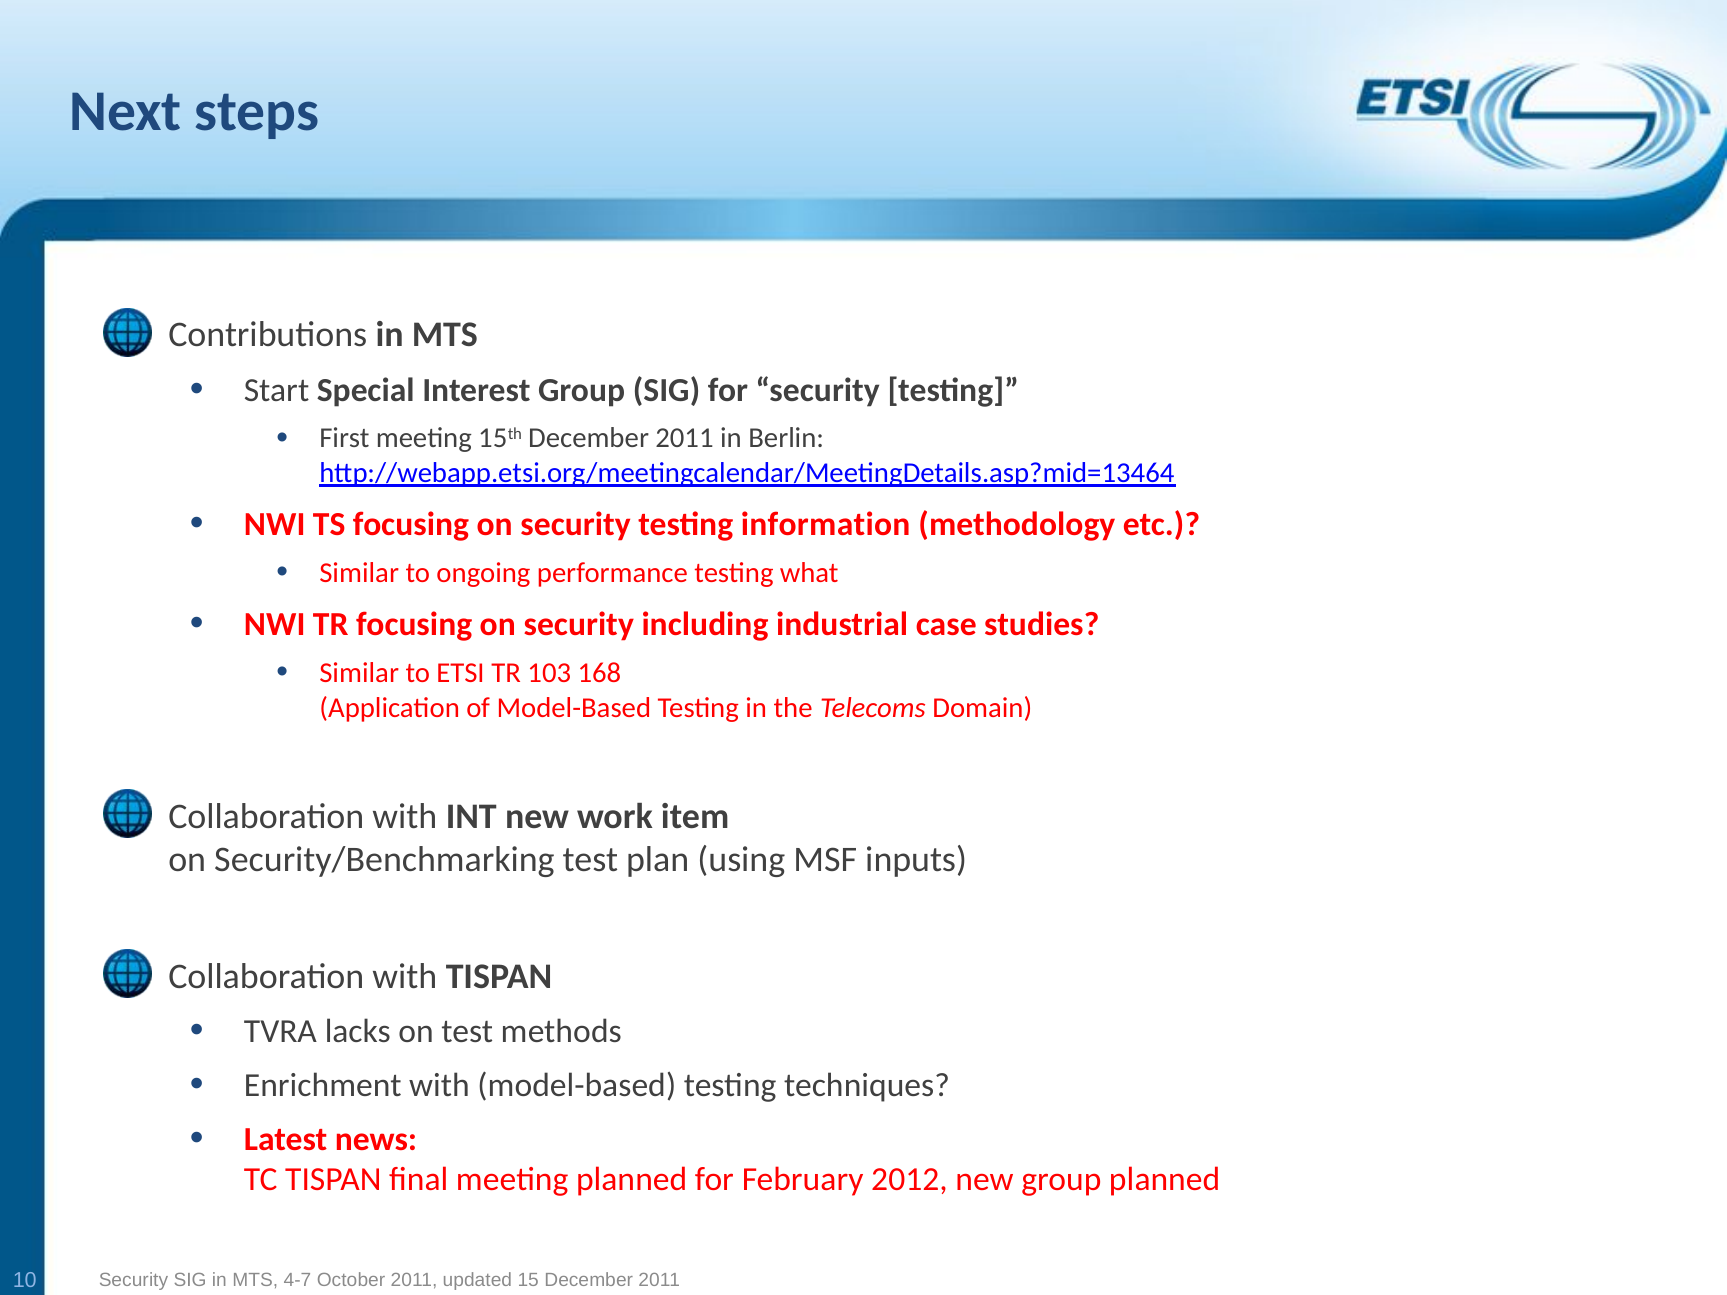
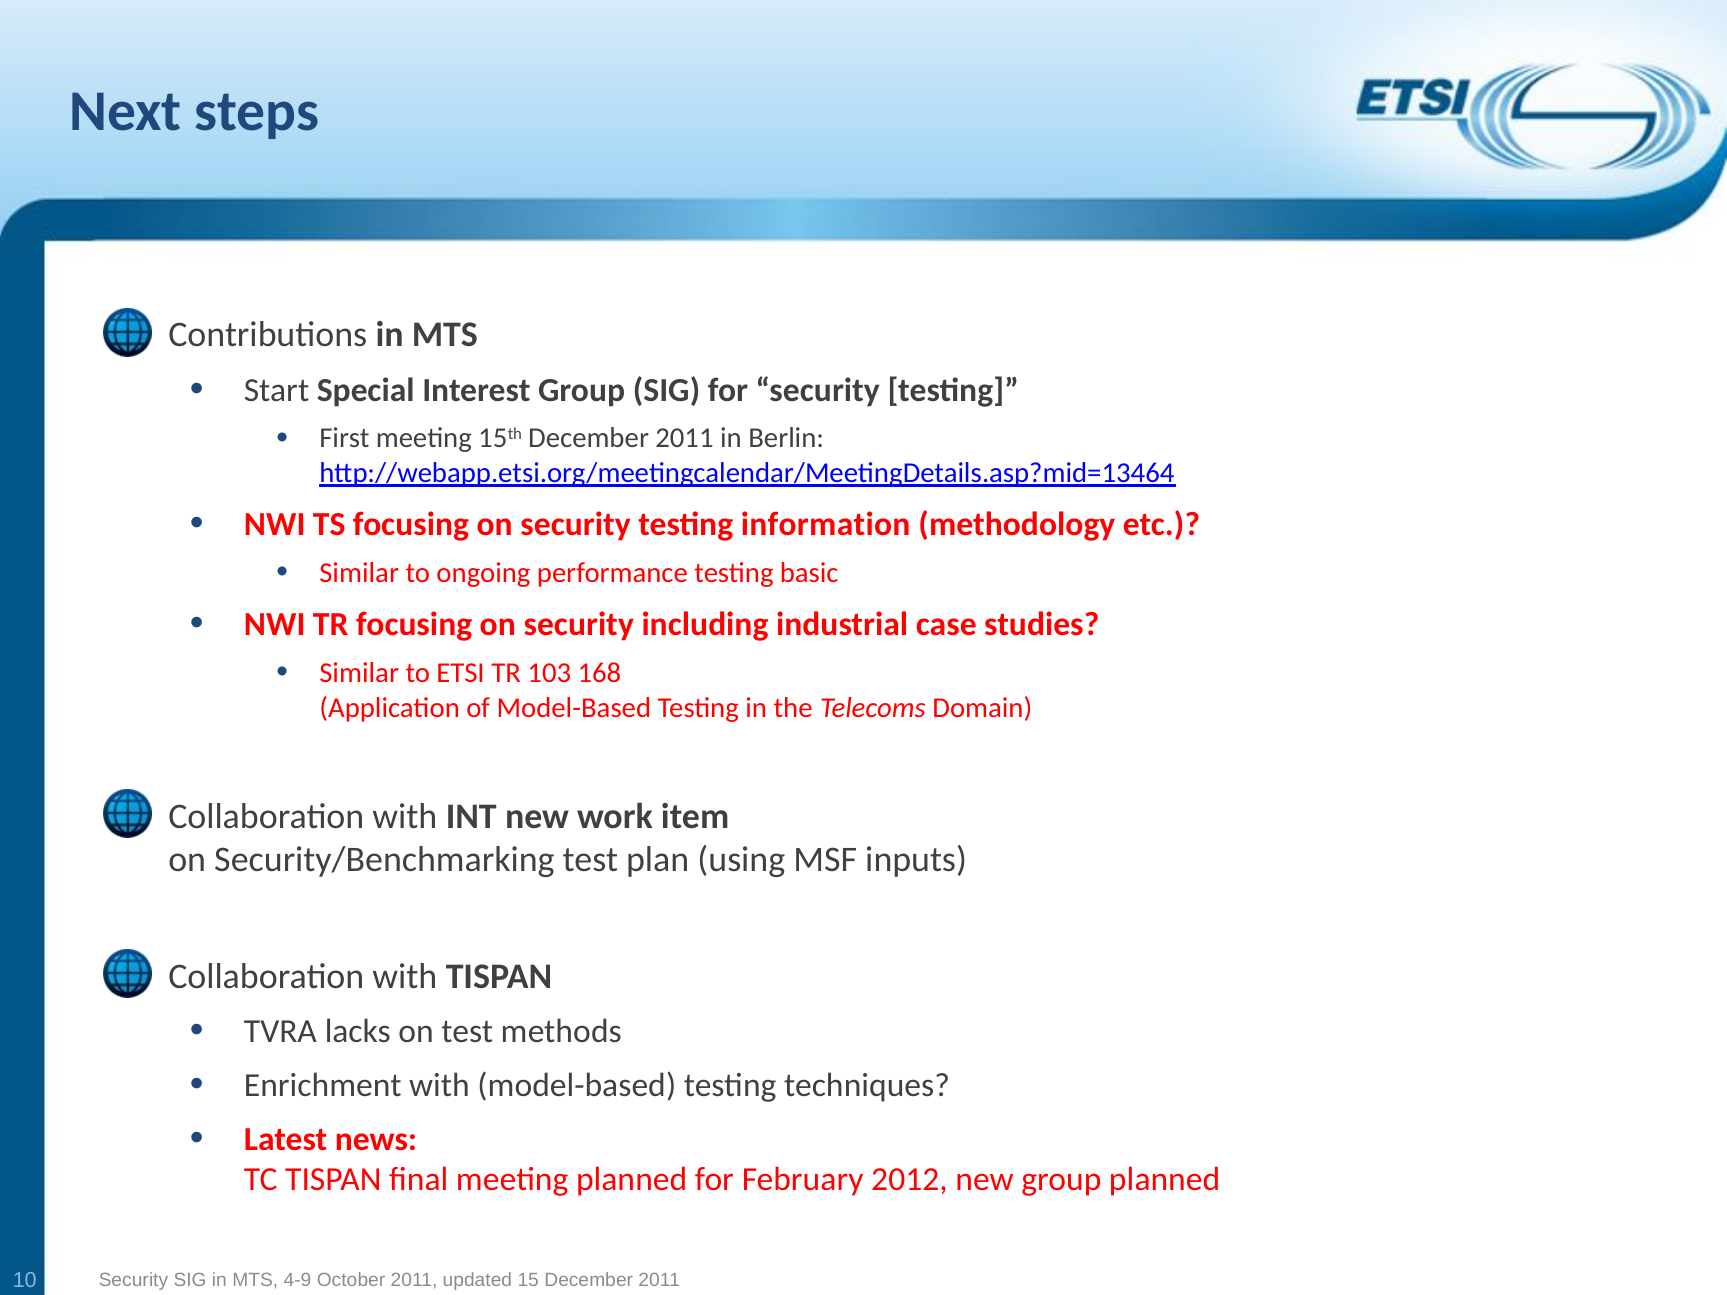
what: what -> basic
4-7: 4-7 -> 4-9
